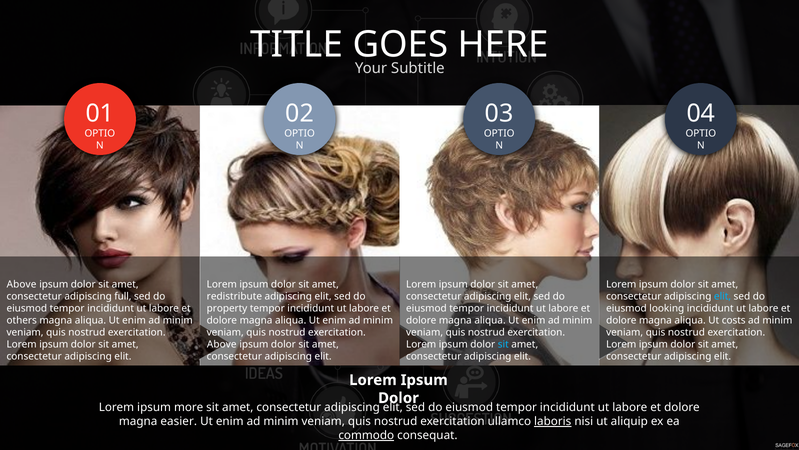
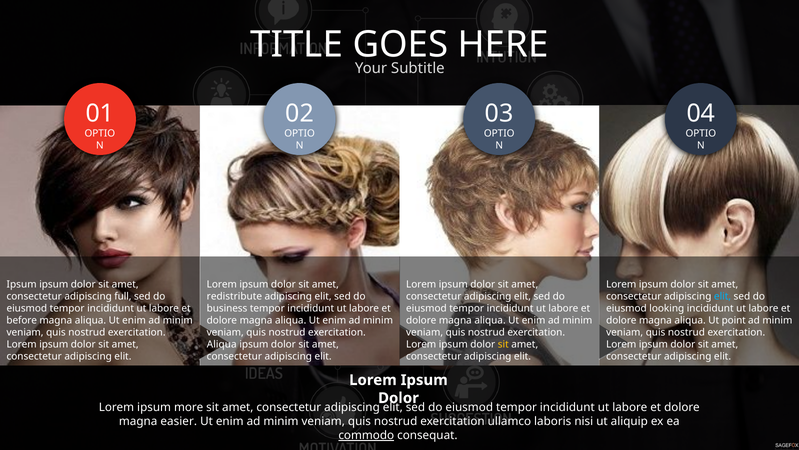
Above at (22, 284): Above -> Ipsum
property: property -> business
others: others -> before
costs: costs -> point
Above at (222, 344): Above -> Aliqua
sit at (503, 344) colour: light blue -> yellow
laboris underline: present -> none
